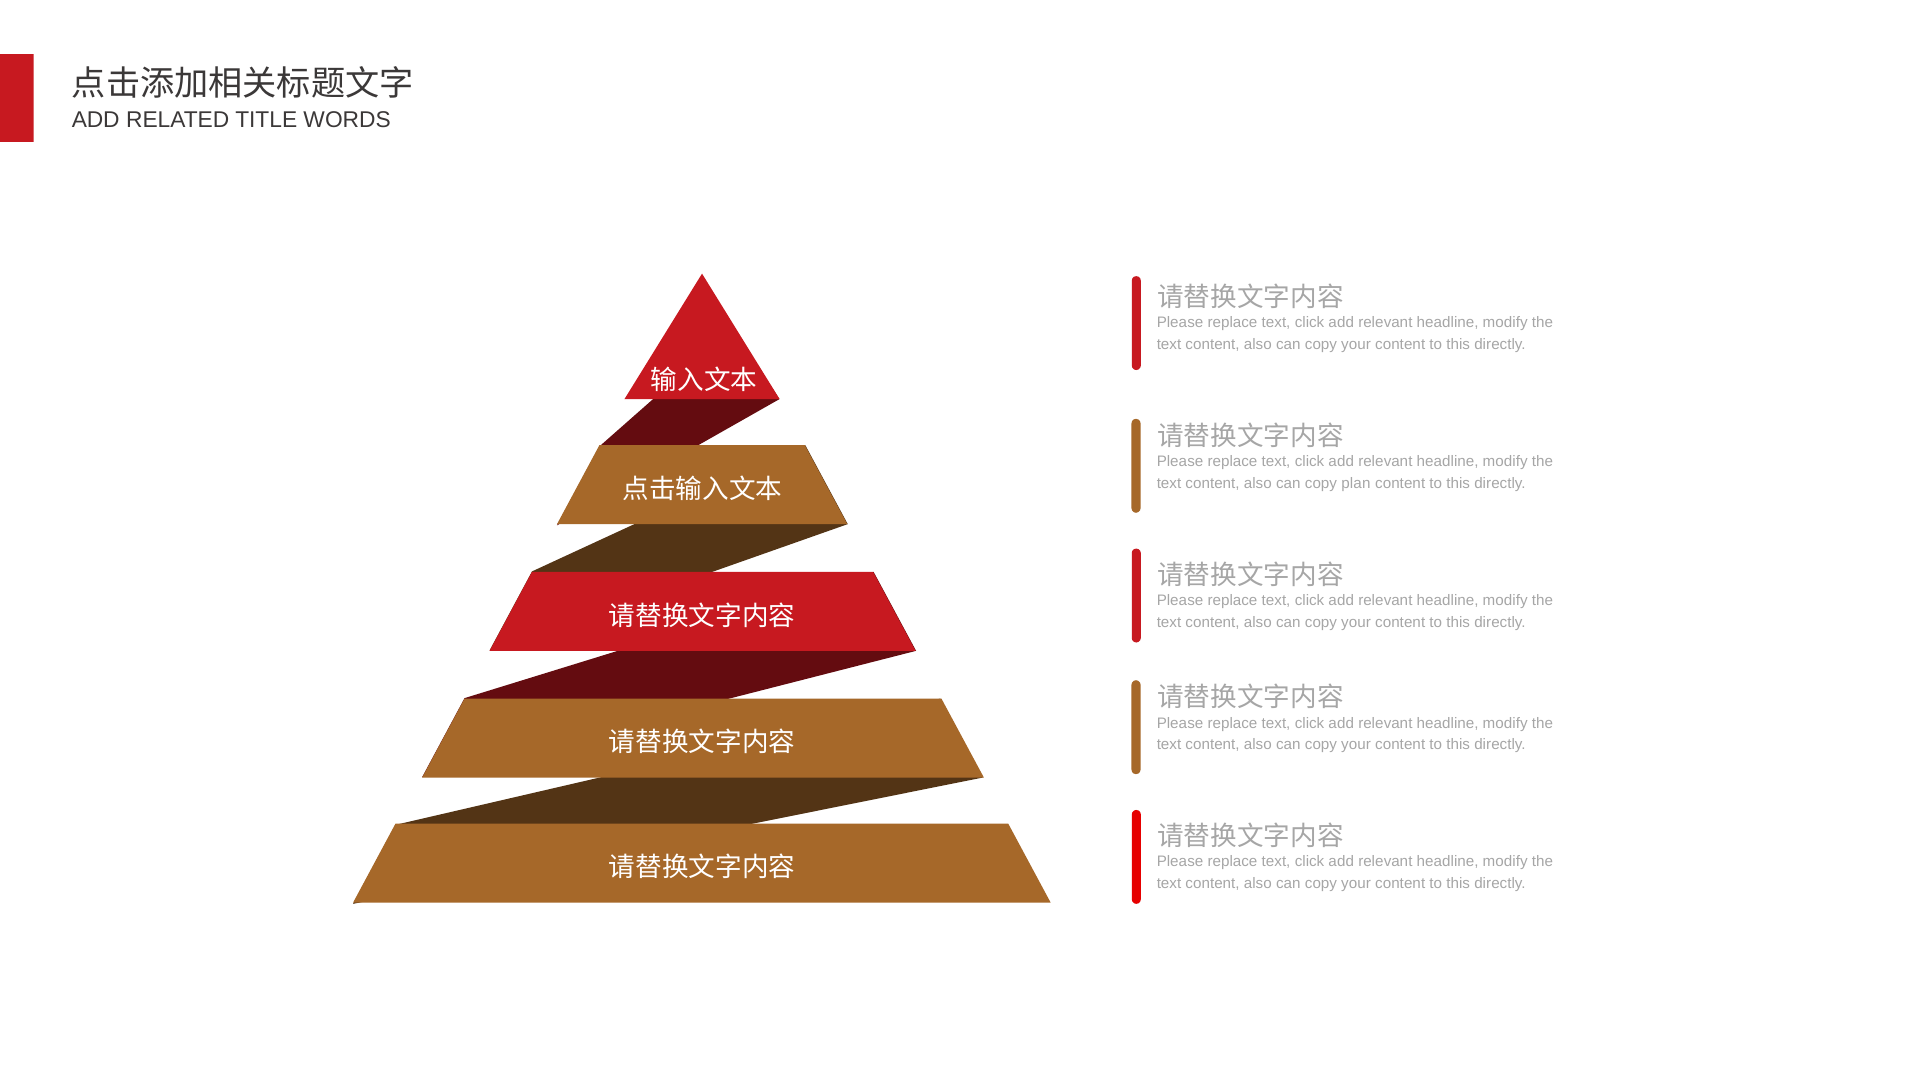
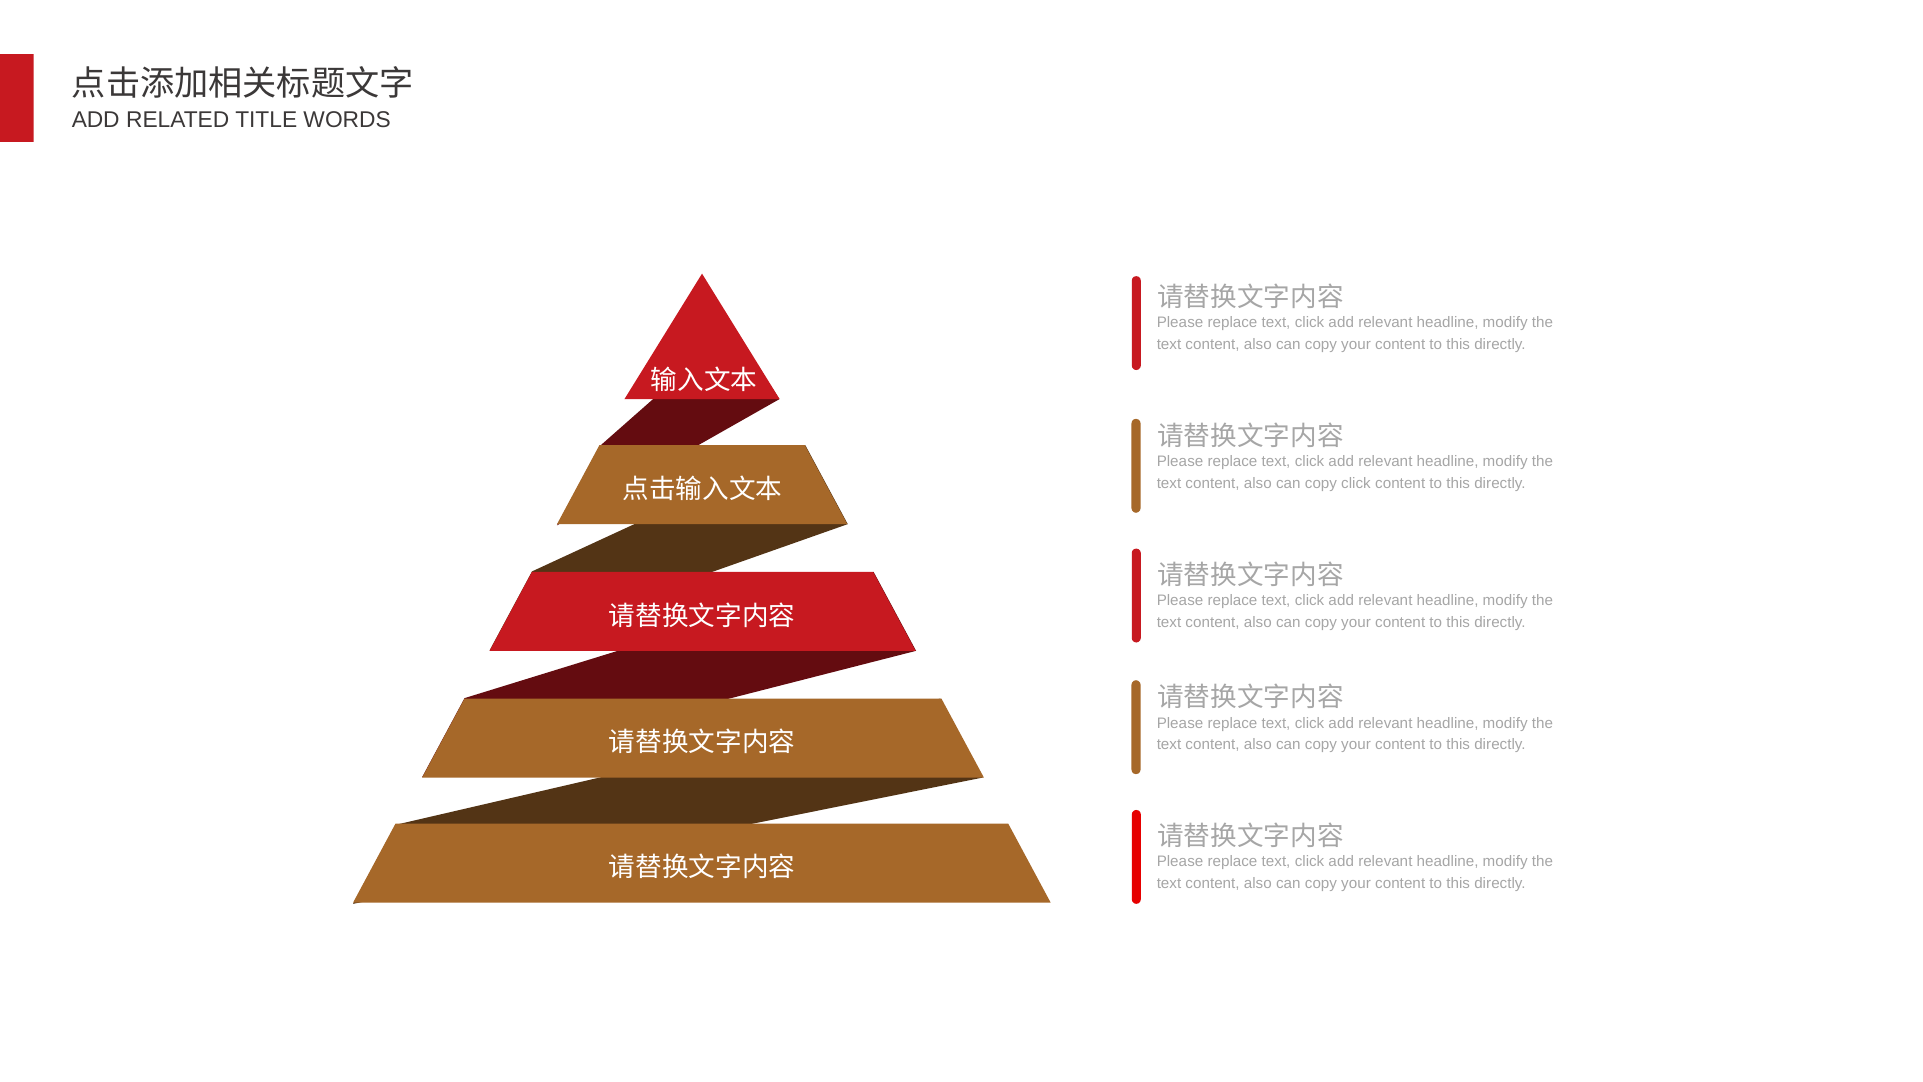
copy plan: plan -> click
